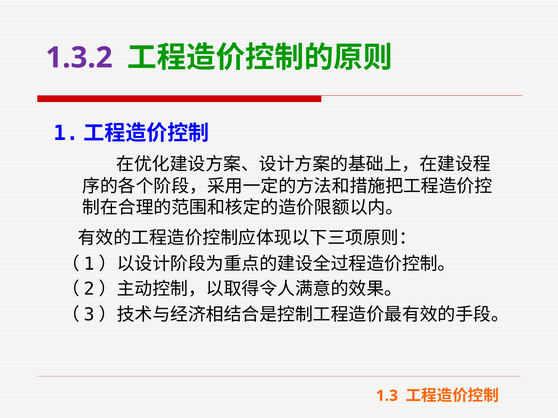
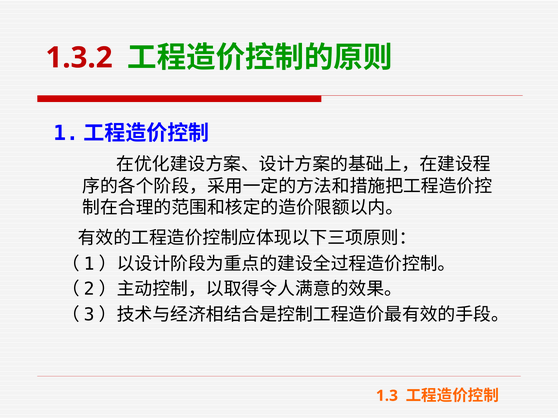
1.3.2 colour: purple -> red
